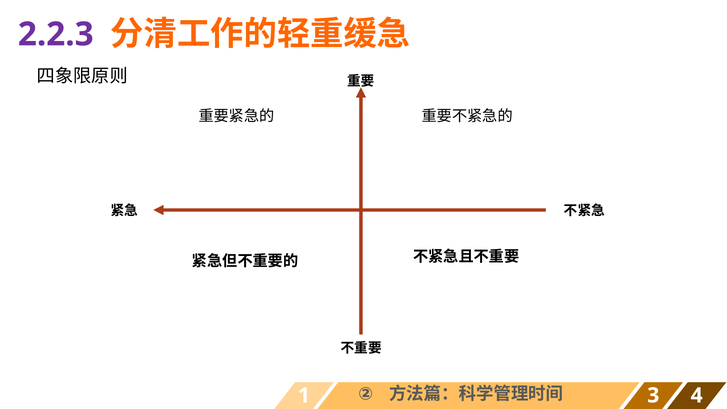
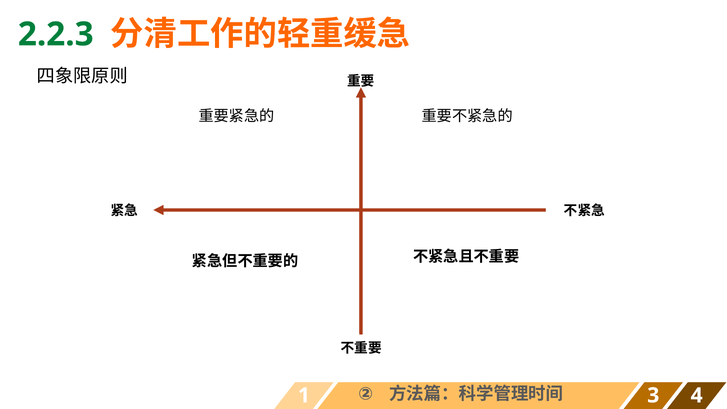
2.2.3 colour: purple -> green
